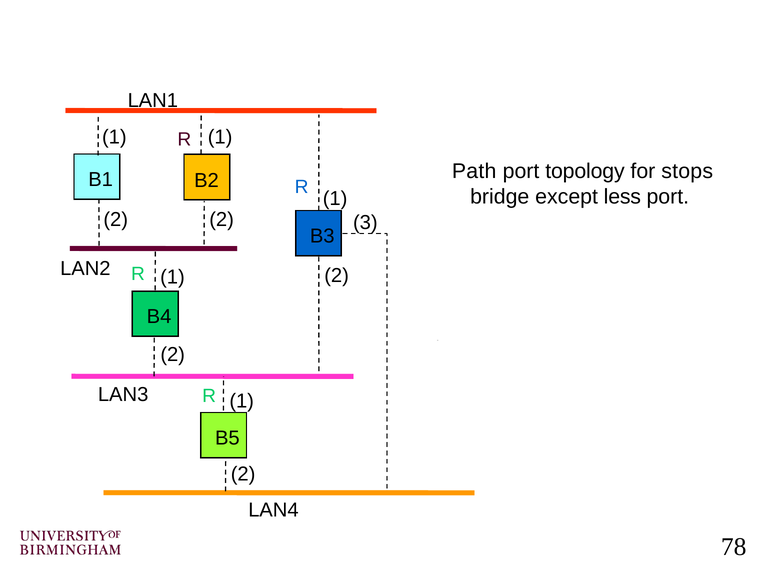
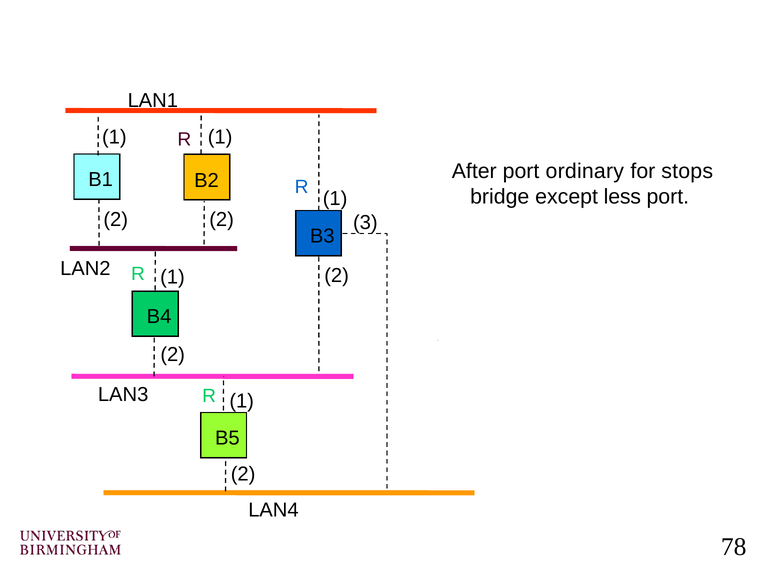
Path: Path -> After
topology: topology -> ordinary
